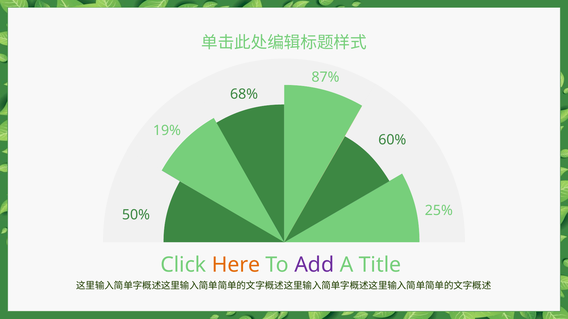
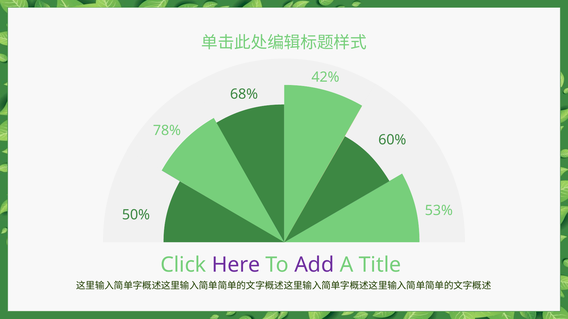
87%: 87% -> 42%
19%: 19% -> 78%
25%: 25% -> 53%
Here colour: orange -> purple
